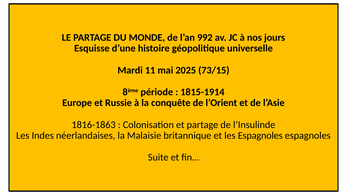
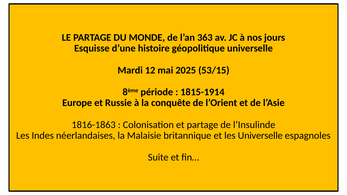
992: 992 -> 363
11: 11 -> 12
73/15: 73/15 -> 53/15
les Espagnoles: Espagnoles -> Universelle
